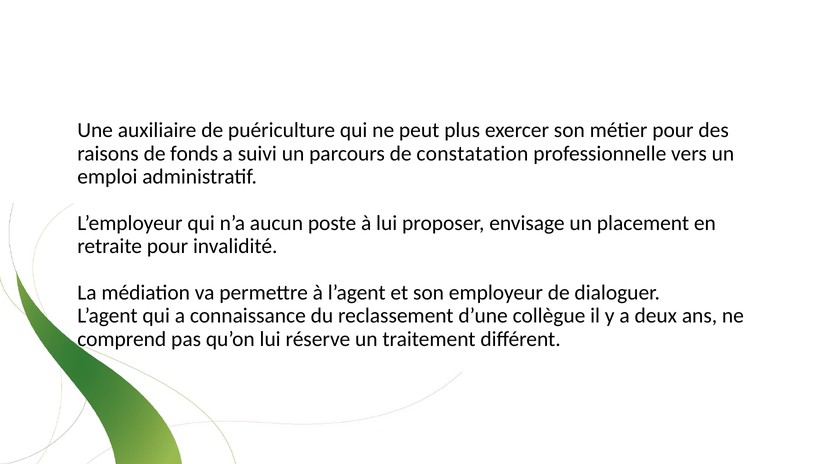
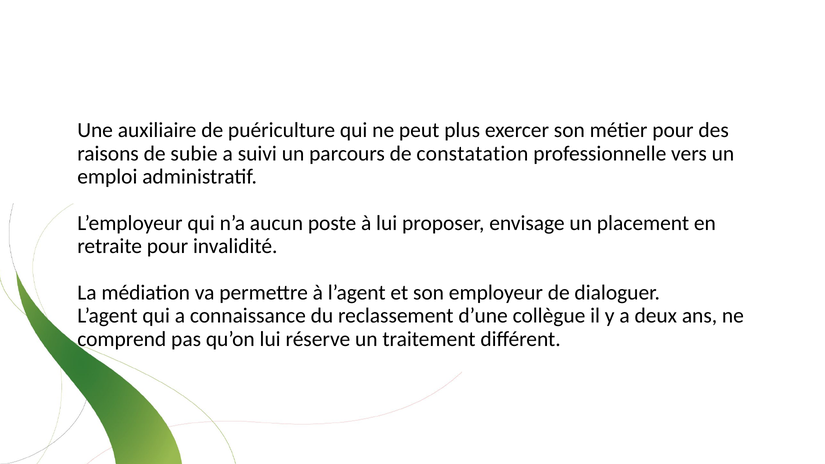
fonds: fonds -> subie
